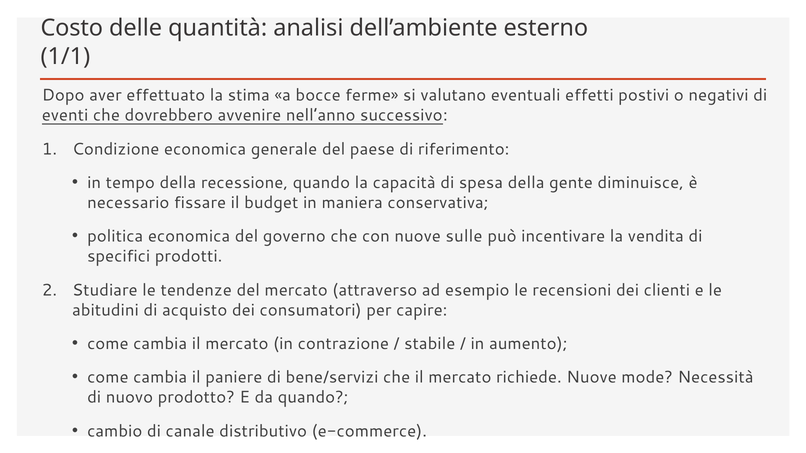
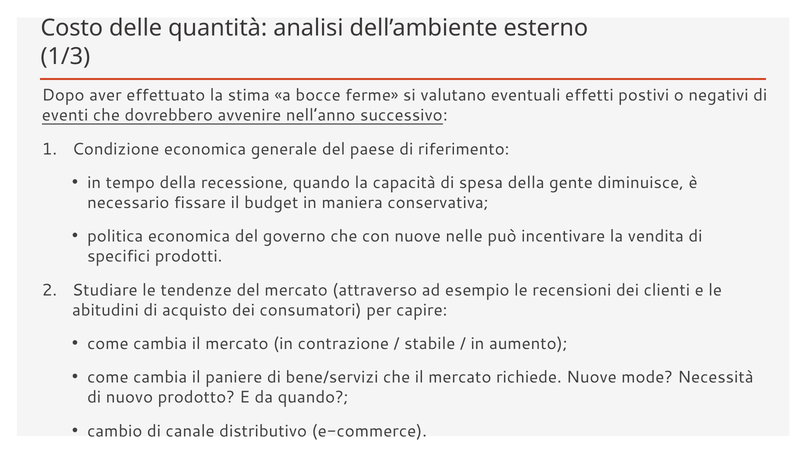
1/1: 1/1 -> 1/3
sulle: sulle -> nelle
